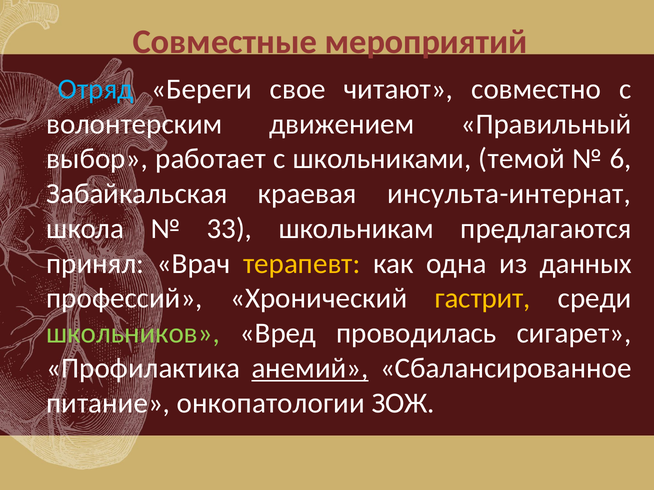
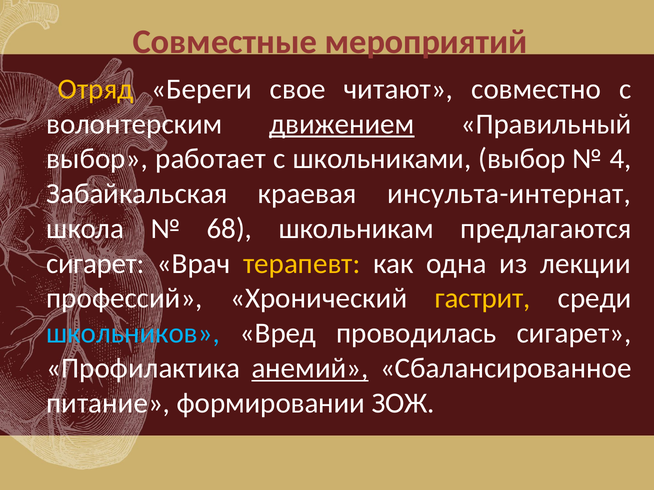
Отряд colour: light blue -> yellow
движением underline: none -> present
школьниками темой: темой -> выбор
6: 6 -> 4
33: 33 -> 68
принял at (95, 264): принял -> сигарет
данных: данных -> лекции
школьников colour: light green -> light blue
онкопатологии: онкопатологии -> формировании
